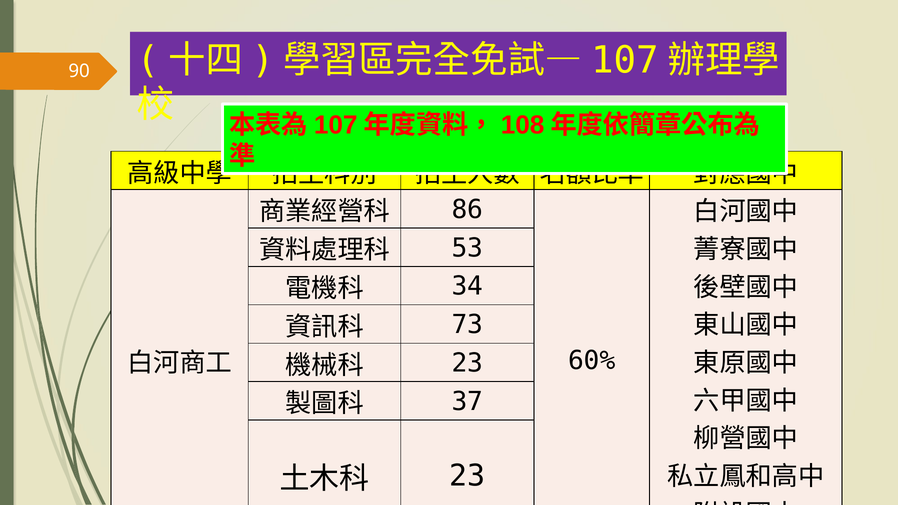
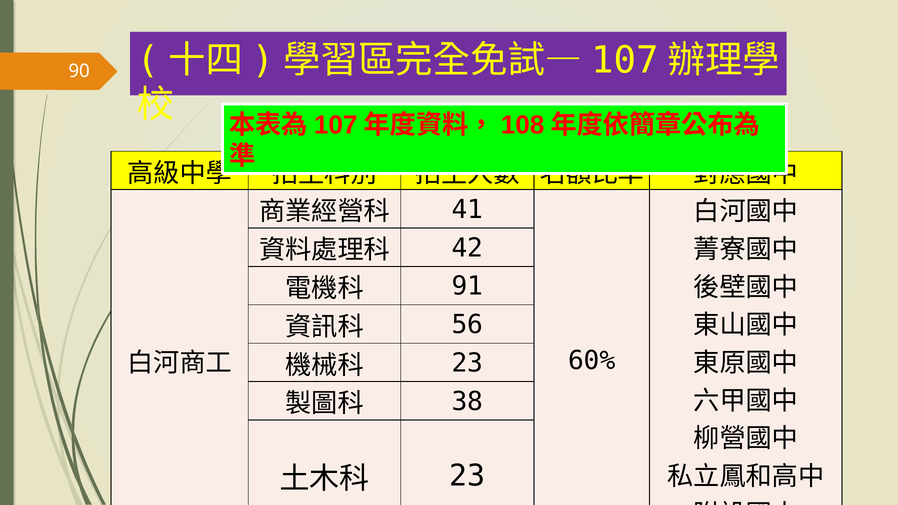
86: 86 -> 41
53: 53 -> 42
34: 34 -> 91
73: 73 -> 56
37: 37 -> 38
